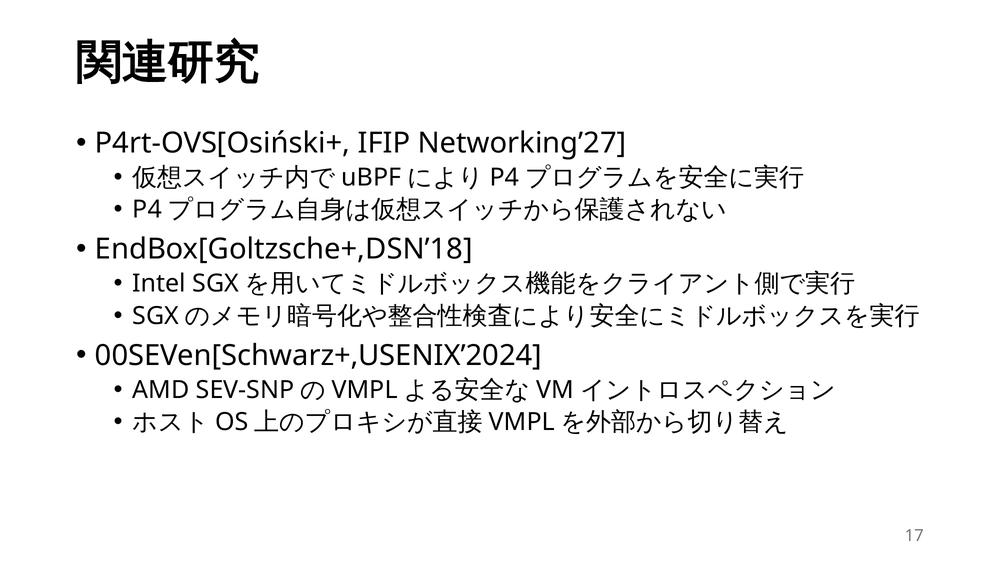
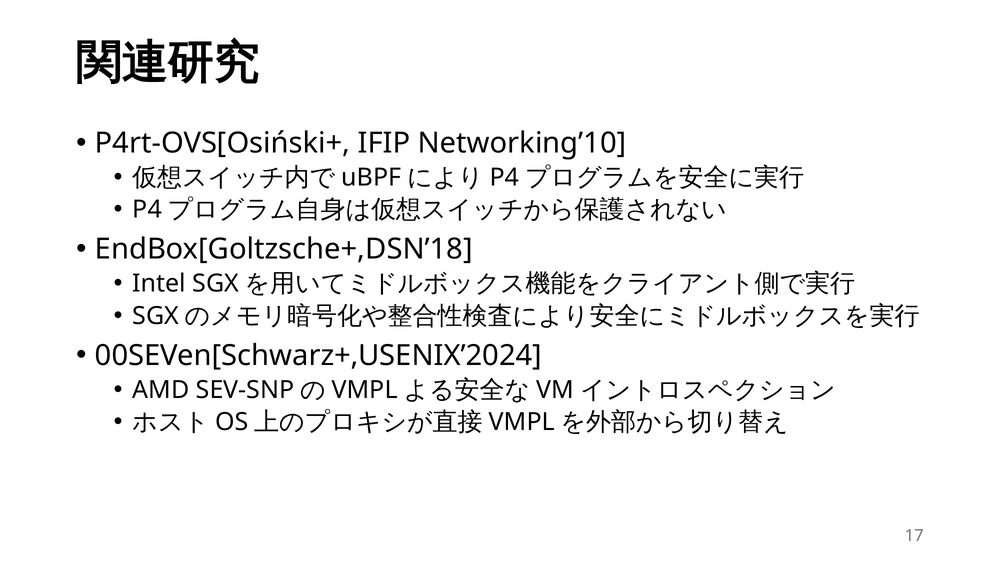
Networking’27: Networking’27 -> Networking’10
